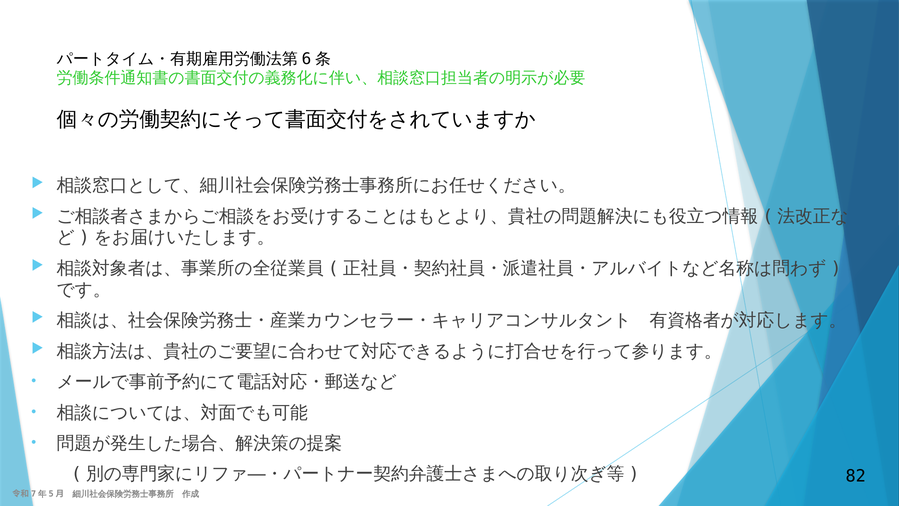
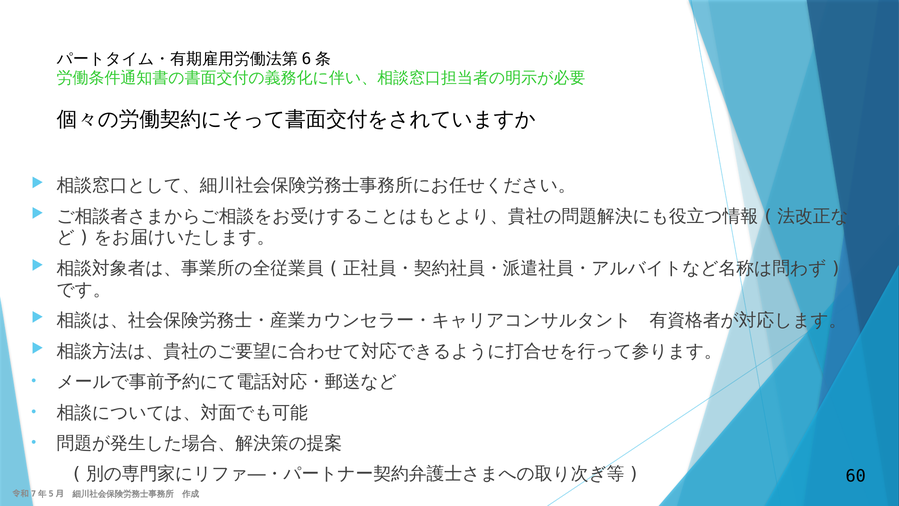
82: 82 -> 60
